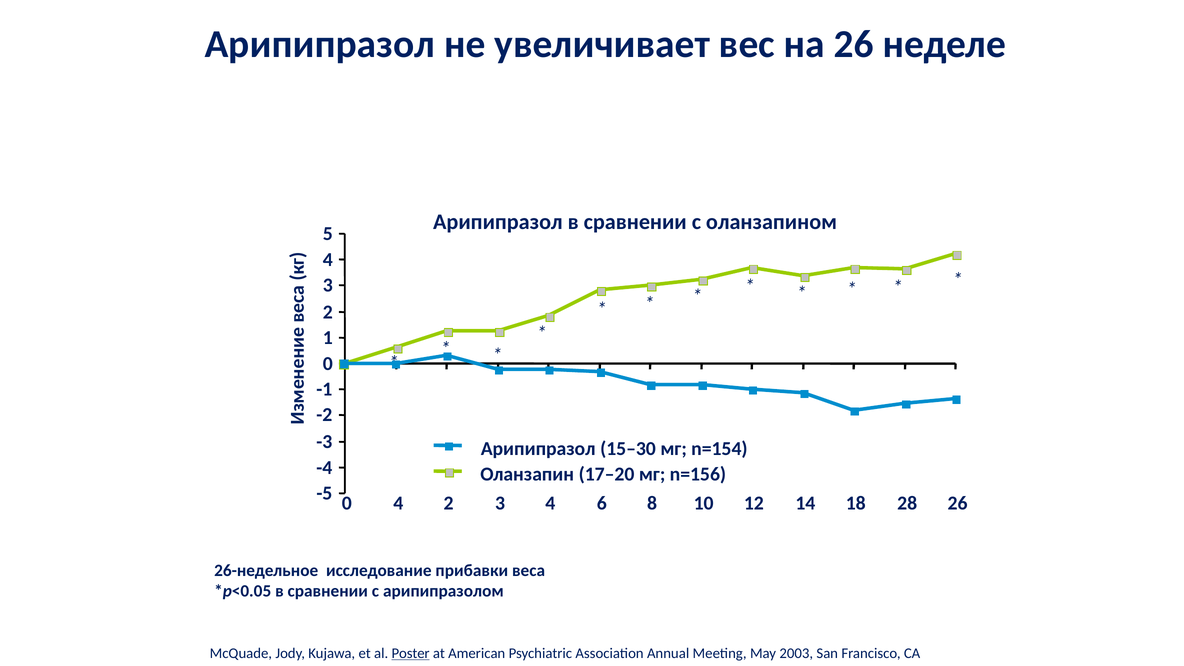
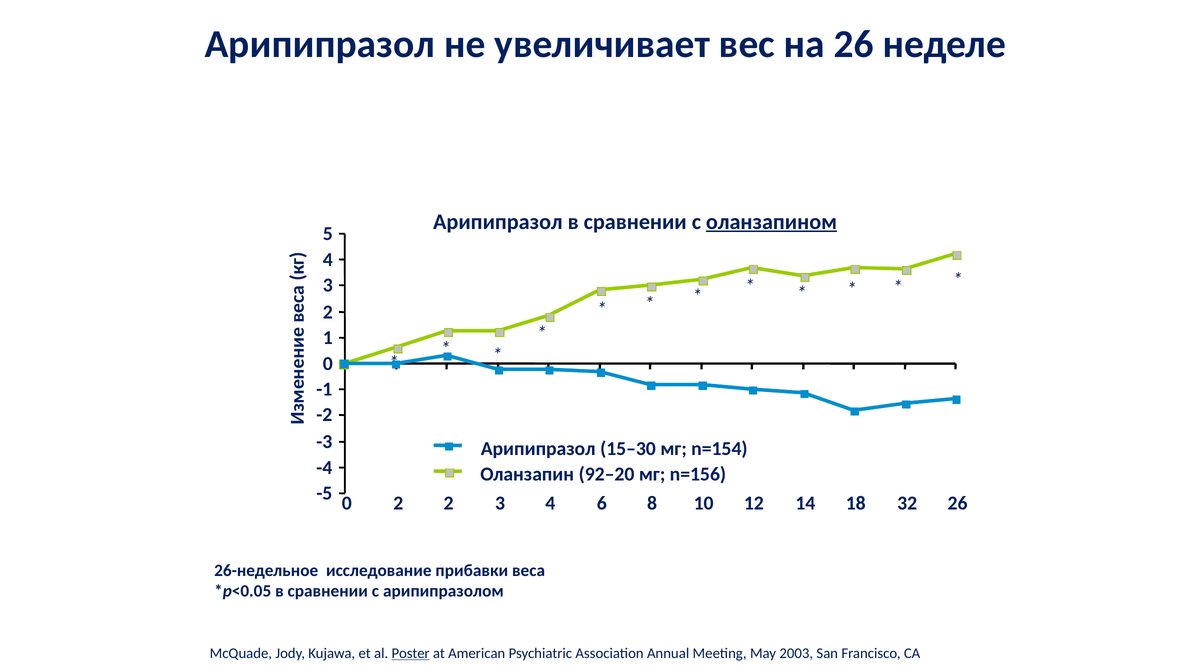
оланзапином underline: none -> present
17–20: 17–20 -> 92–20
0 4: 4 -> 2
28: 28 -> 32
